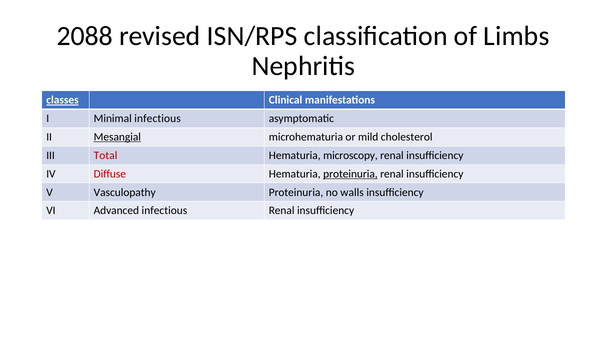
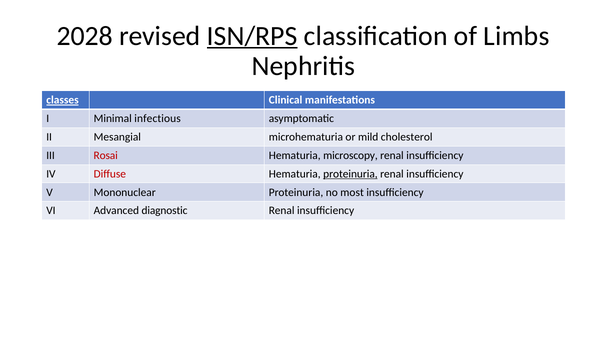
2088: 2088 -> 2028
ISN/RPS underline: none -> present
Mesangial underline: present -> none
Total: Total -> Rosai
Vasculopathy: Vasculopathy -> Mononuclear
walls: walls -> most
Advanced infectious: infectious -> diagnostic
